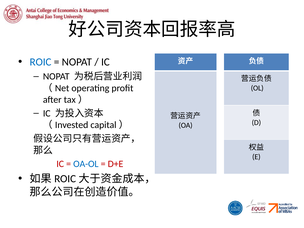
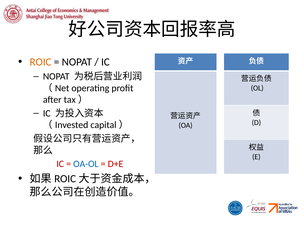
ROIC colour: blue -> orange
